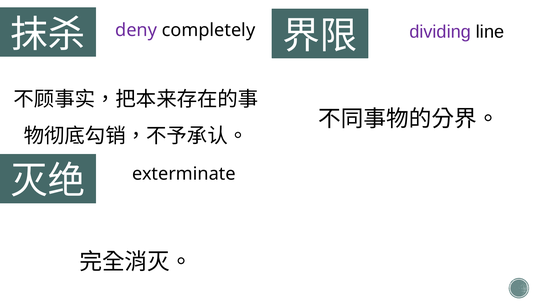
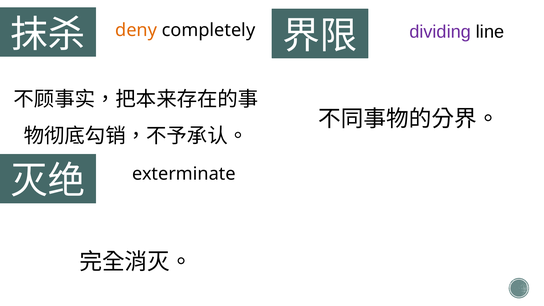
deny colour: purple -> orange
